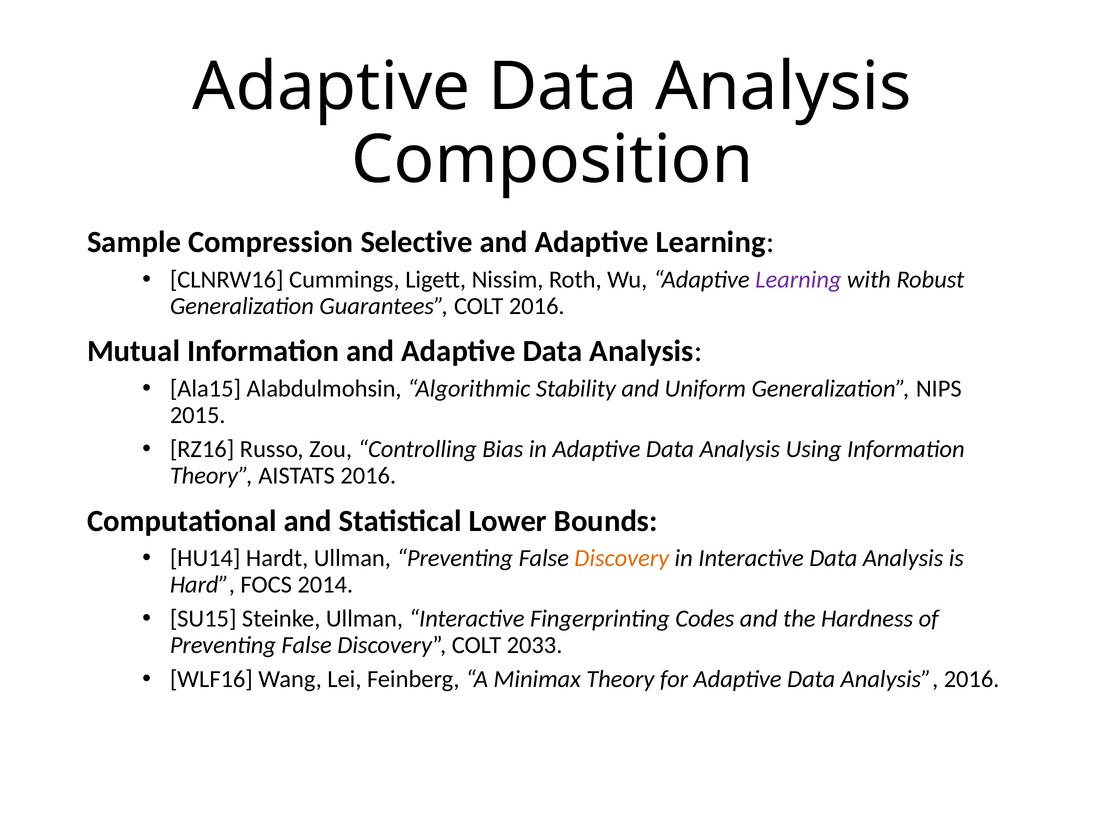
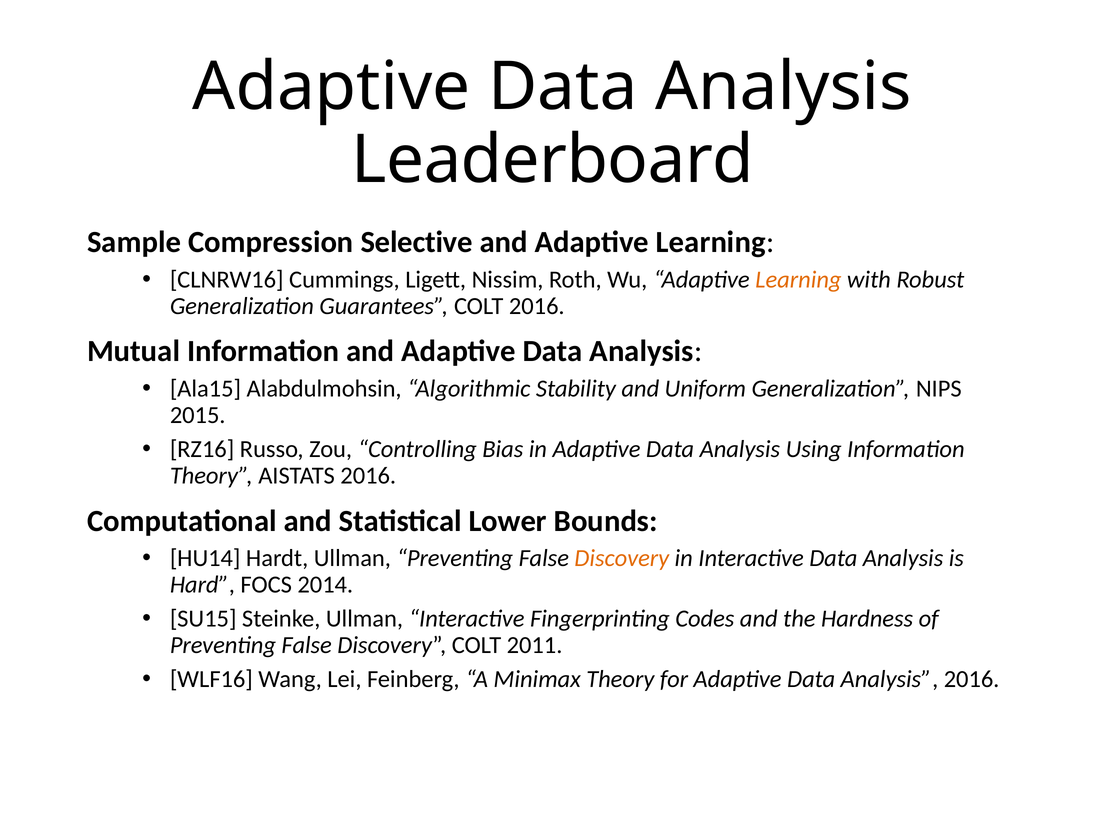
Composition: Composition -> Leaderboard
Learning at (798, 280) colour: purple -> orange
2033: 2033 -> 2011
